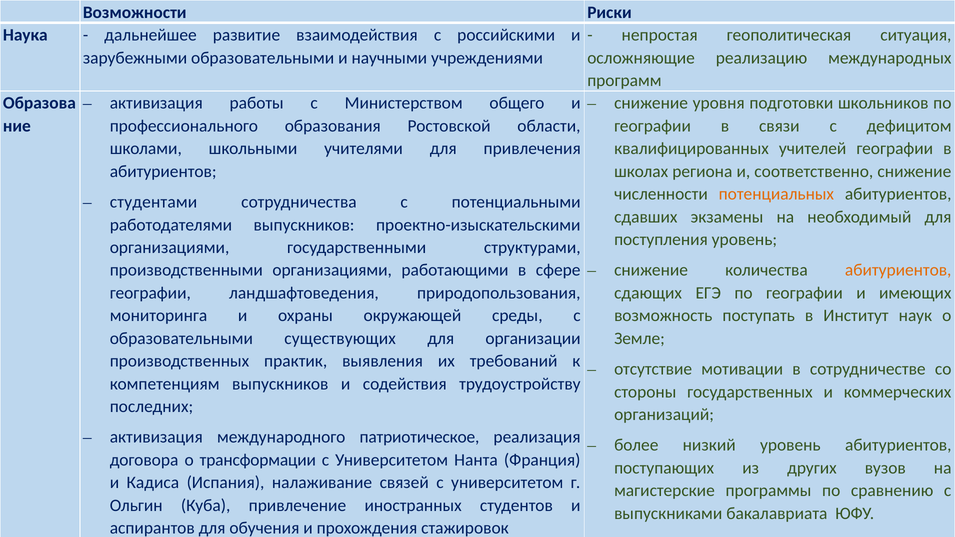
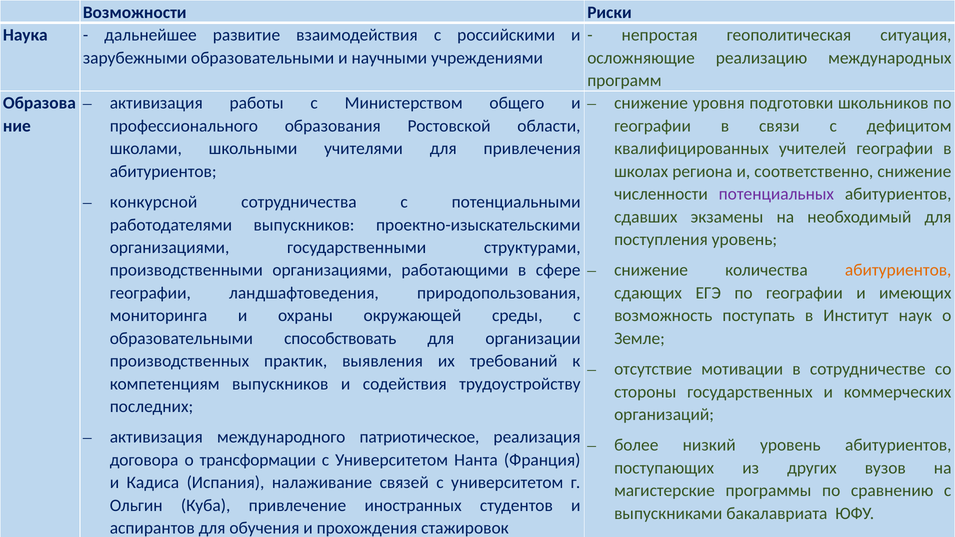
потенциальных colour: orange -> purple
студентами: студентами -> конкурсной
существующих: существующих -> способствовать
